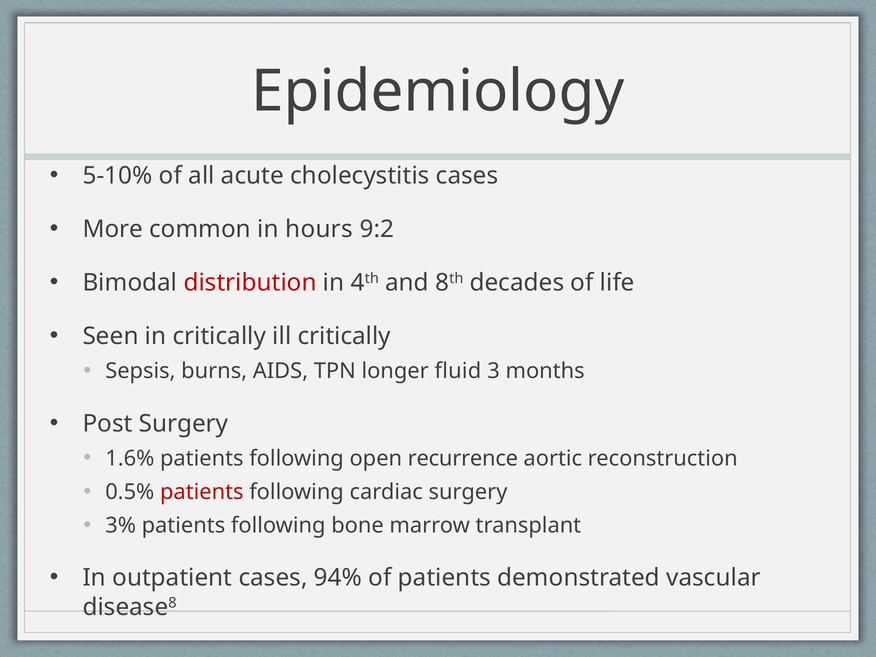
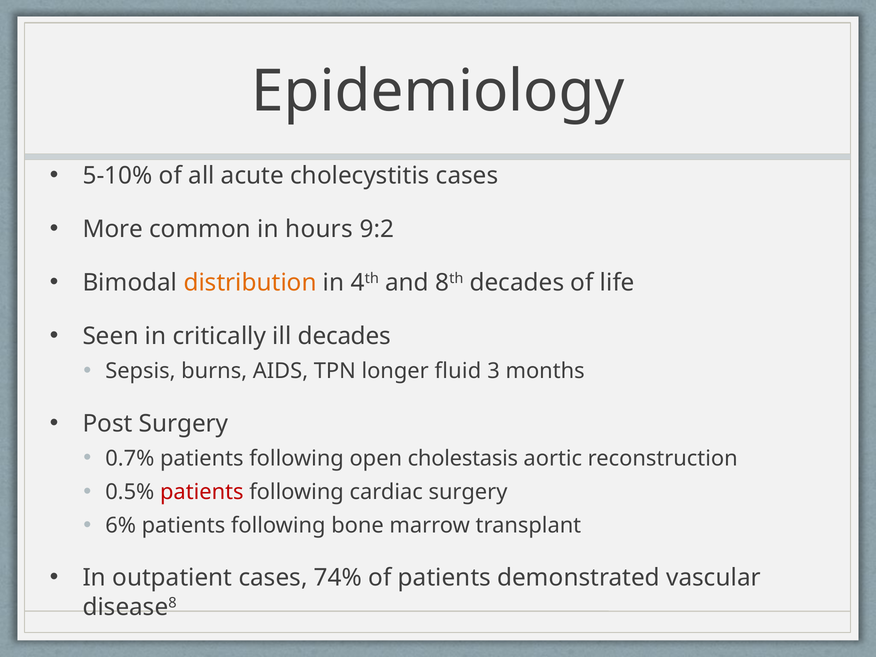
distribution colour: red -> orange
ill critically: critically -> decades
1.6%: 1.6% -> 0.7%
recurrence: recurrence -> cholestasis
3%: 3% -> 6%
94%: 94% -> 74%
